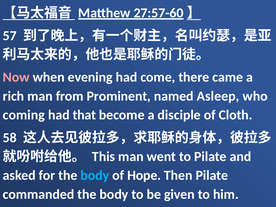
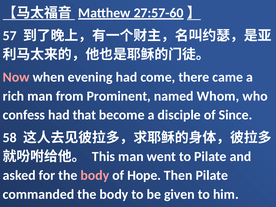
Asleep: Asleep -> Whom
coming: coming -> confess
Cloth: Cloth -> Since
body at (95, 175) colour: light blue -> pink
